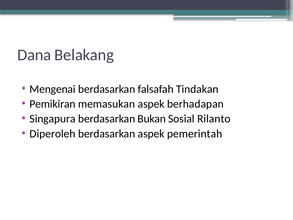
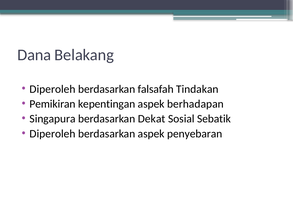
Mengenai at (53, 89): Mengenai -> Diperoleh
memasukan: memasukan -> kepentingan
Bukan: Bukan -> Dekat
Rilanto: Rilanto -> Sebatik
pemerintah: pemerintah -> penyebaran
